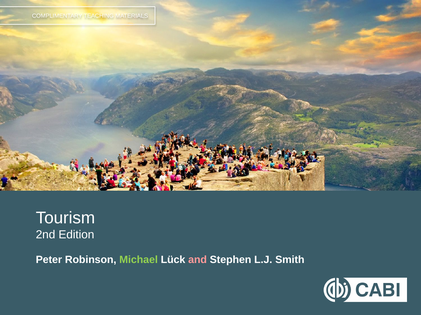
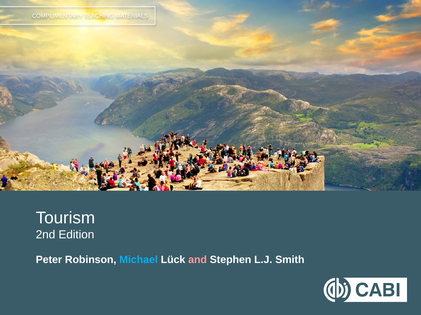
Michael colour: light green -> light blue
